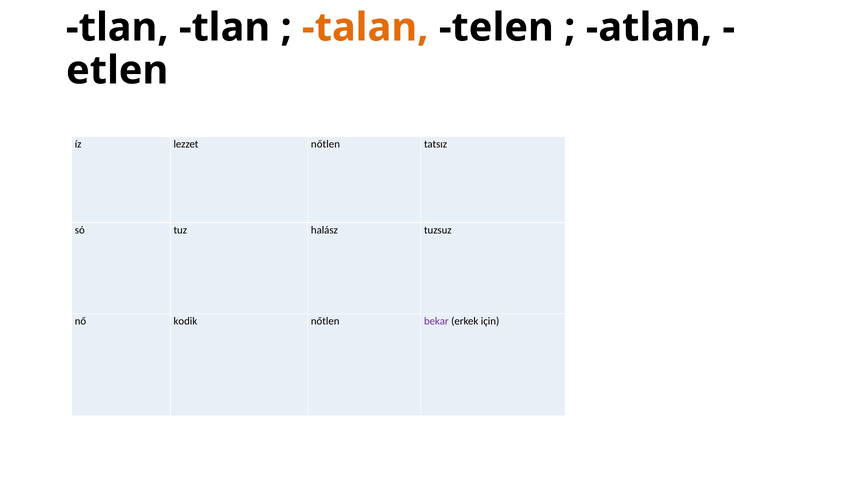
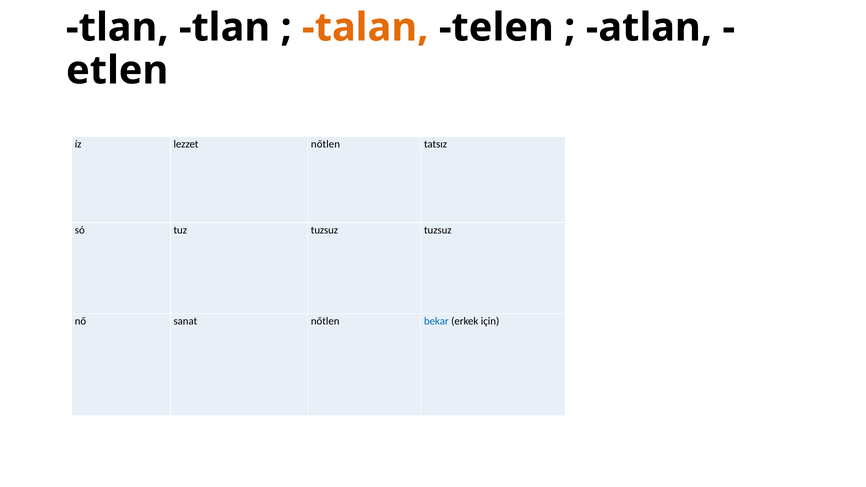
tuz halász: halász -> tuzsuz
kodik: kodik -> sanat
bekar colour: purple -> blue
